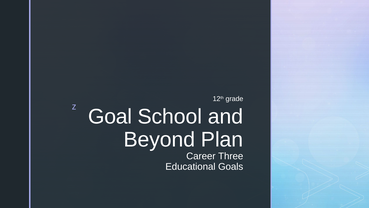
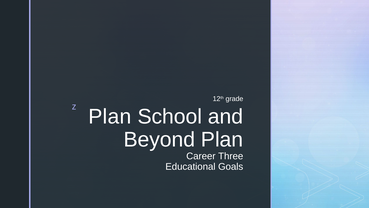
Goal at (110, 116): Goal -> Plan
